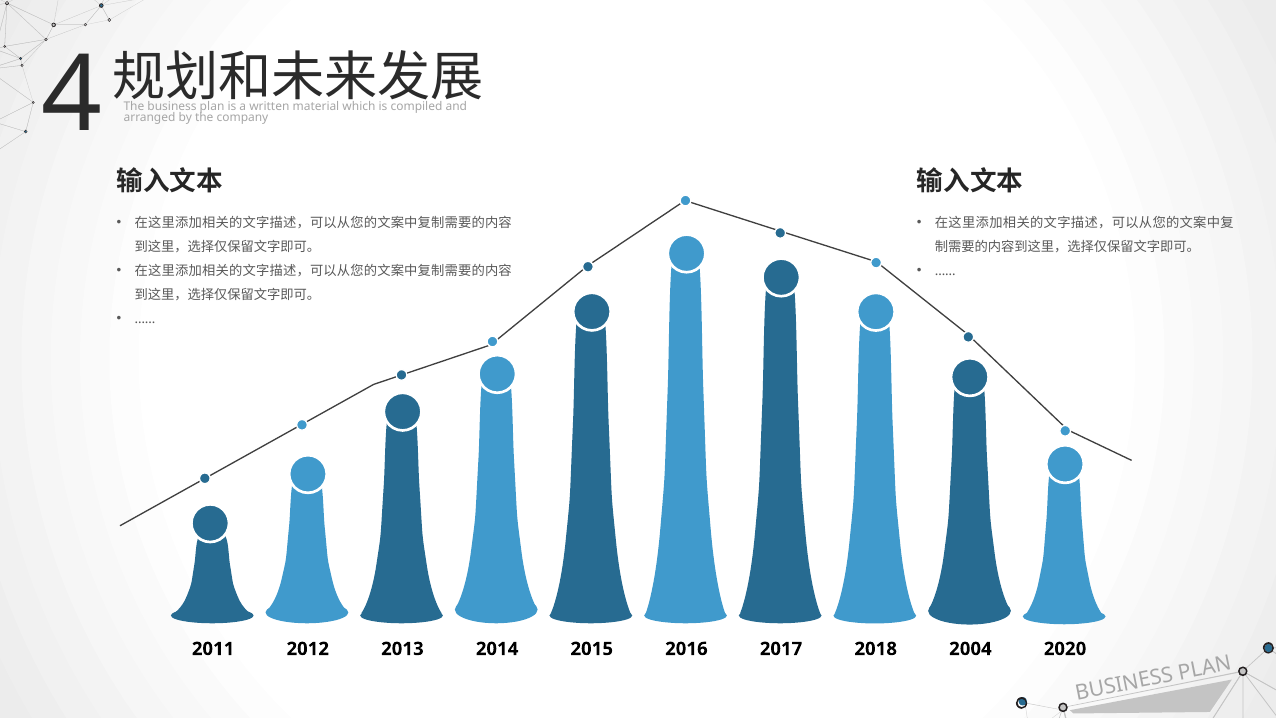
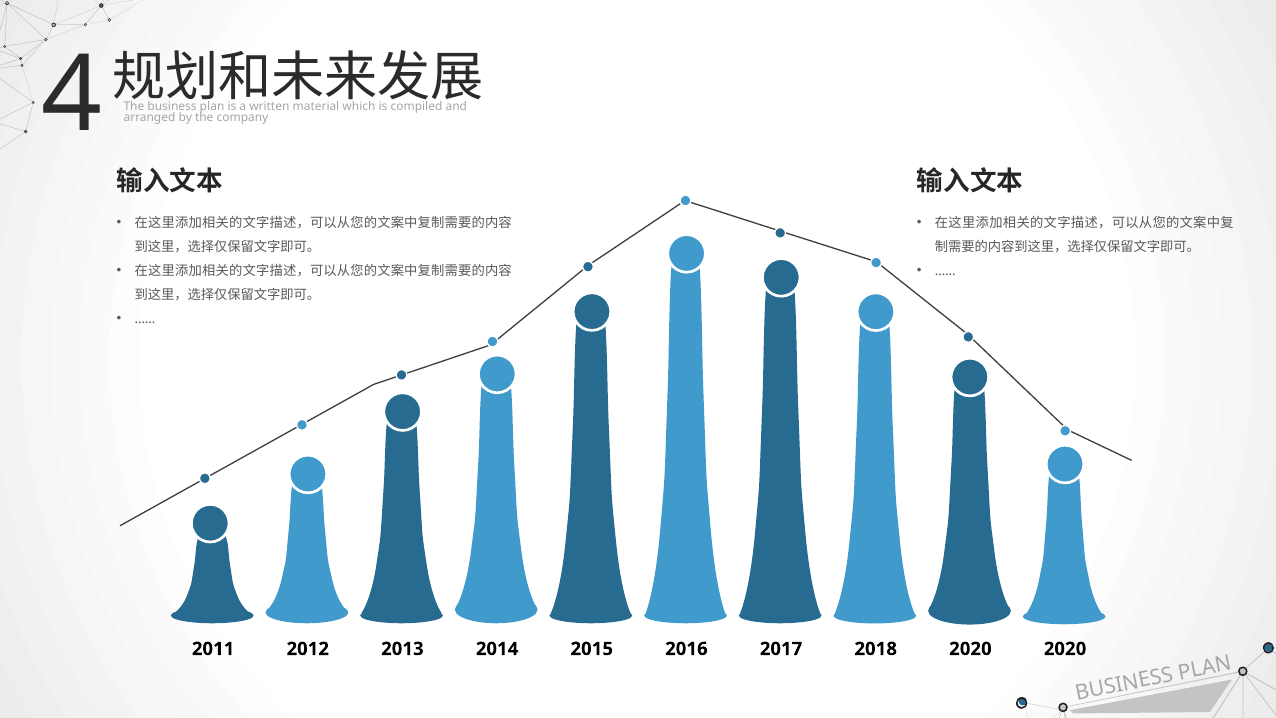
2018 2004: 2004 -> 2020
